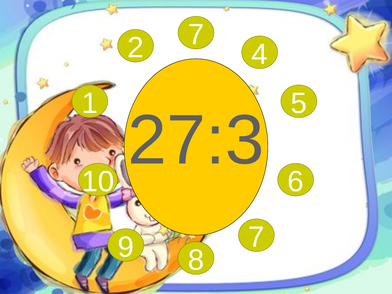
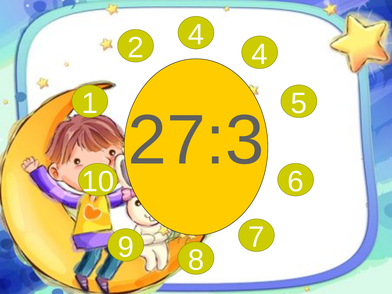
2 7: 7 -> 4
